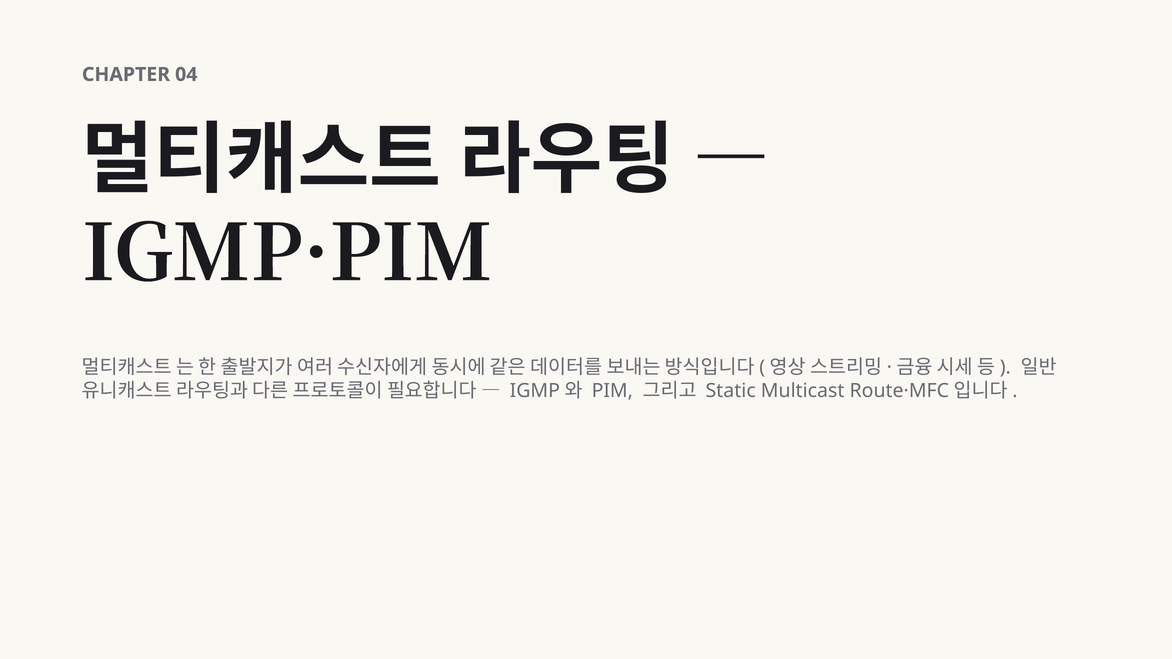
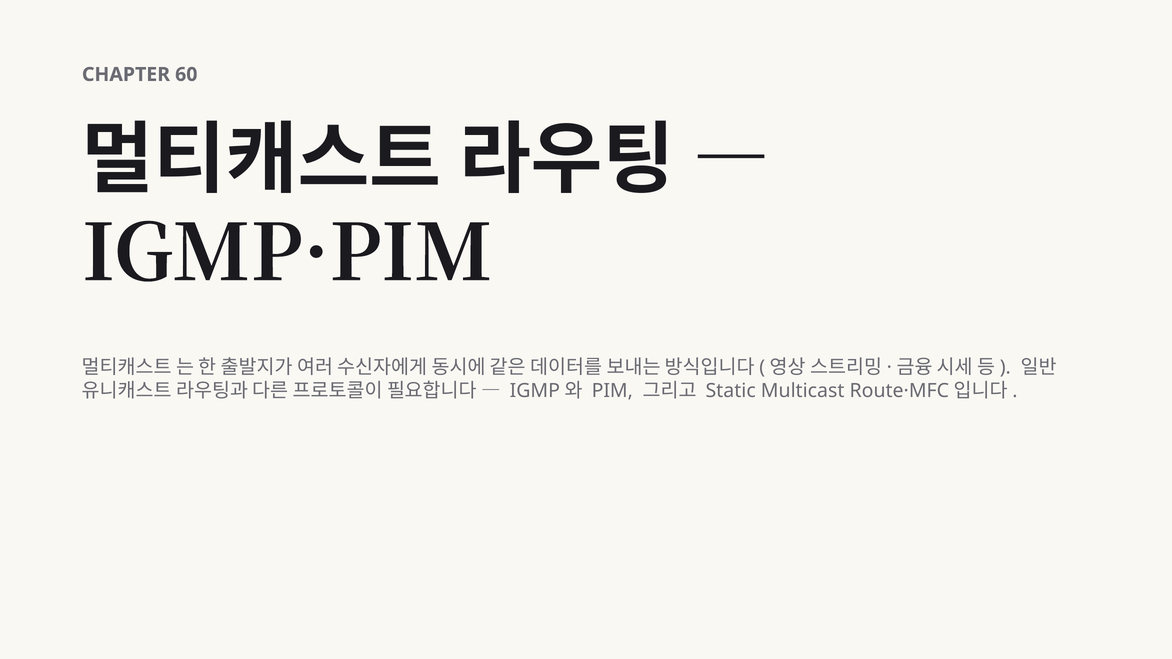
04: 04 -> 60
